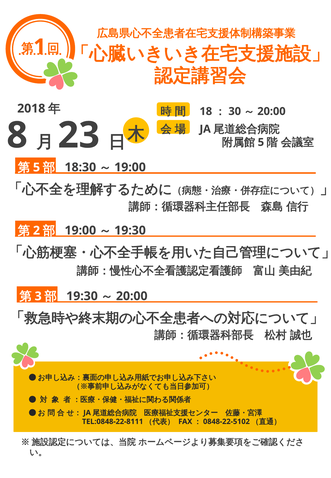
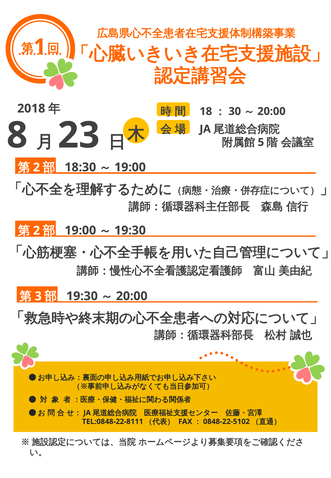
5 at (36, 167): 5 -> 2
